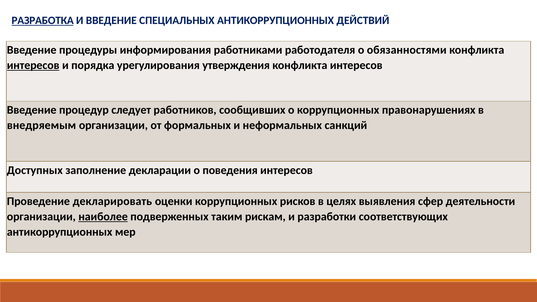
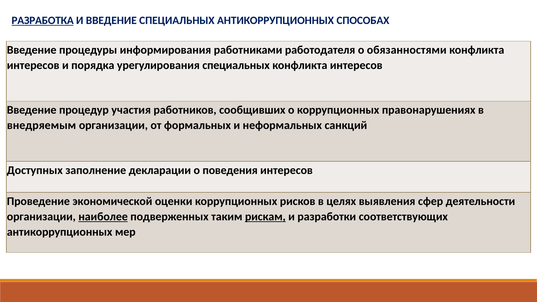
ДЕЙСТВИЙ: ДЕЙСТВИЙ -> СПОСОБАХ
интересов at (33, 65) underline: present -> none
урегулирования утверждения: утверждения -> специальных
следует: следует -> участия
декларировать: декларировать -> экономической
рискам underline: none -> present
